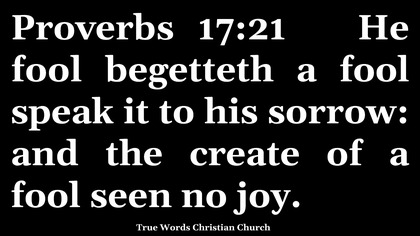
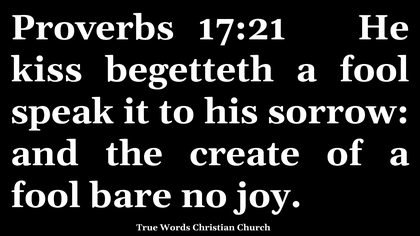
fool at (47, 70): fool -> kiss
seen: seen -> bare
